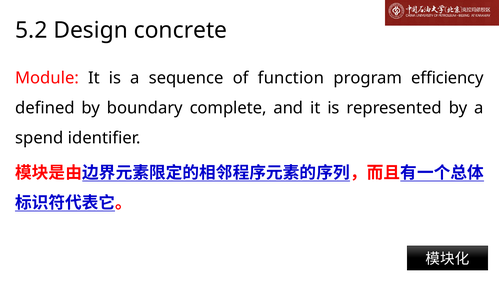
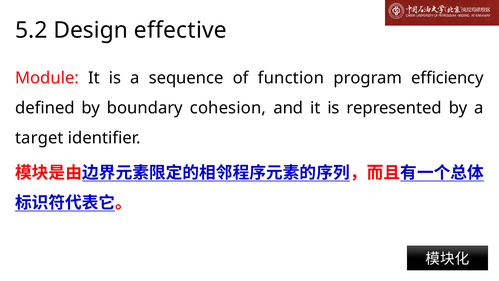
concrete: concrete -> effective
complete: complete -> cohesion
spend: spend -> target
